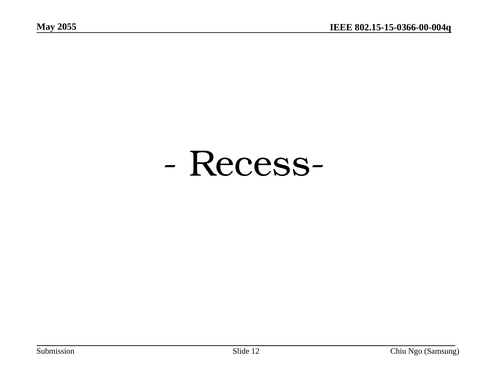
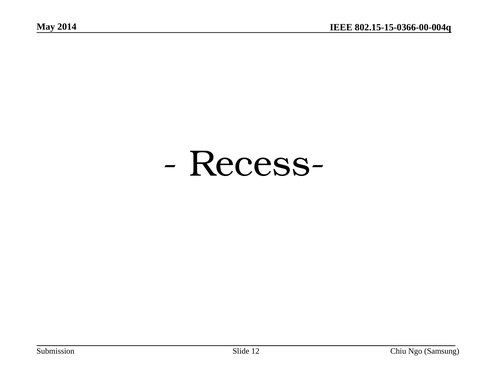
2055: 2055 -> 2014
